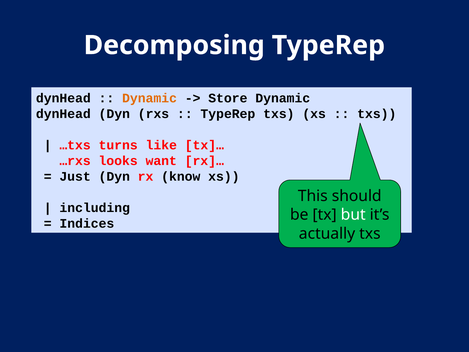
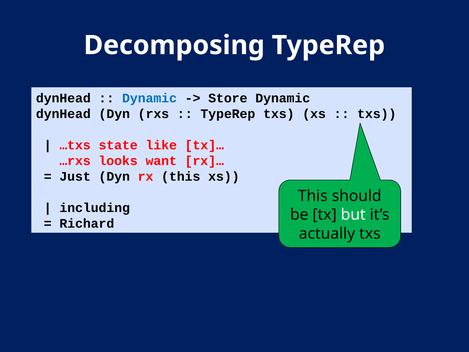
Dynamic at (150, 98) colour: orange -> blue
turns: turns -> state
rx know: know -> this
Indices: Indices -> Richard
